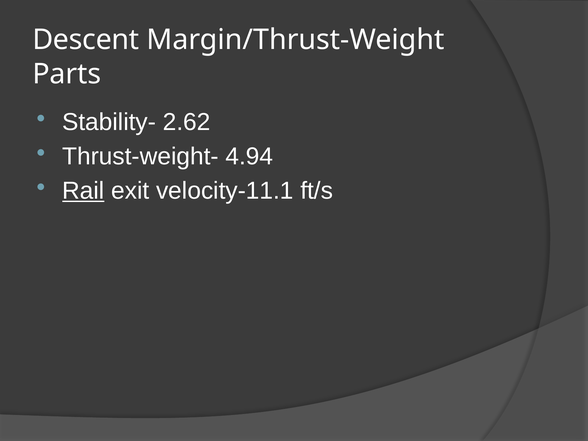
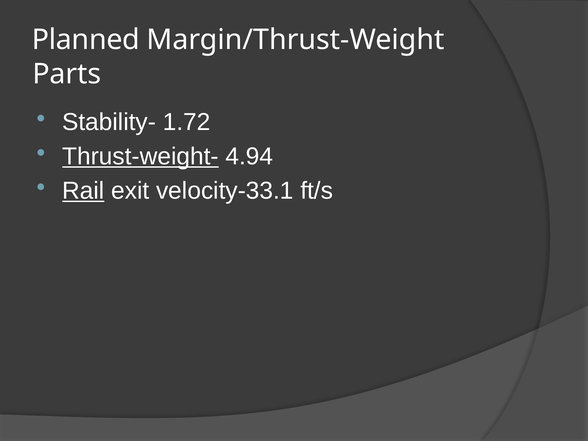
Descent: Descent -> Planned
2.62: 2.62 -> 1.72
Thrust-weight- underline: none -> present
velocity-11.1: velocity-11.1 -> velocity-33.1
